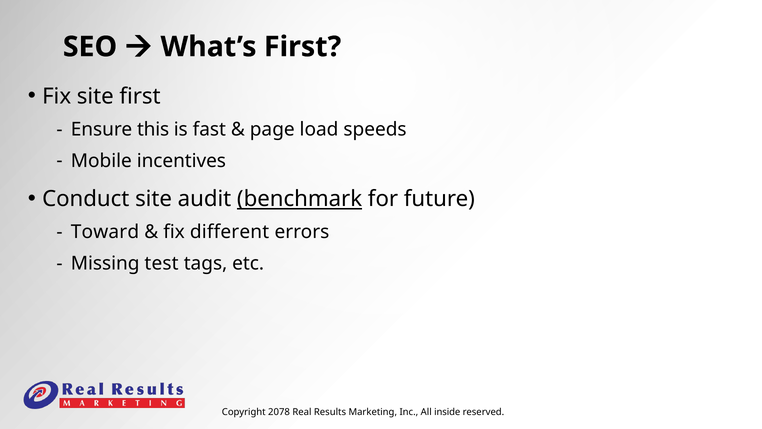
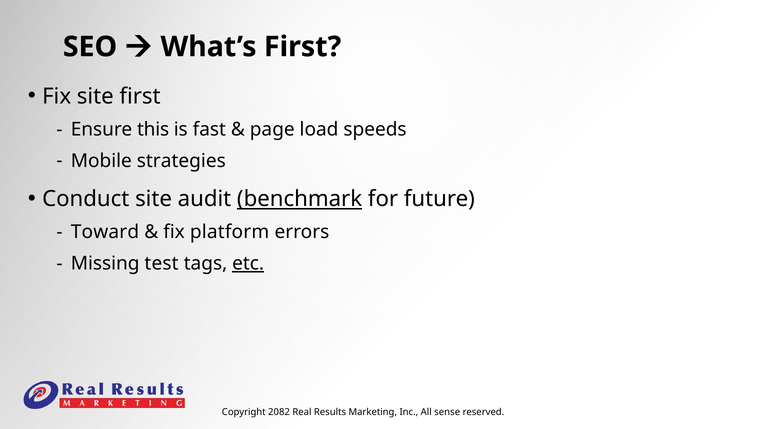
incentives: incentives -> strategies
different: different -> platform
etc underline: none -> present
2078: 2078 -> 2082
inside: inside -> sense
